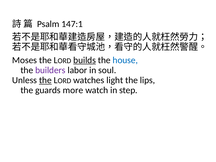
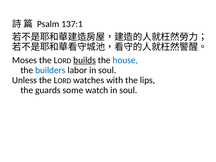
147:1: 147:1 -> 137:1
builders colour: purple -> blue
the at (45, 80) underline: present -> none
light: light -> with
more: more -> some
watch in step: step -> soul
